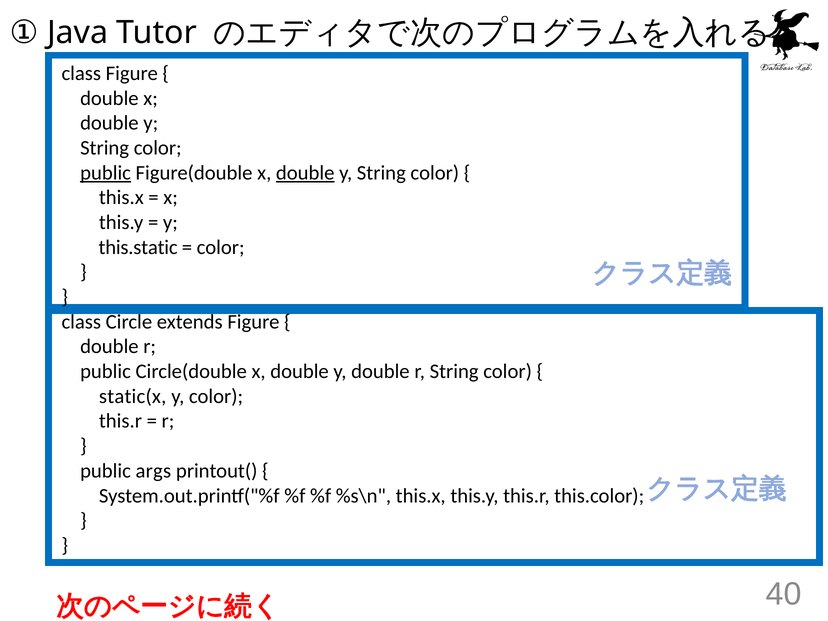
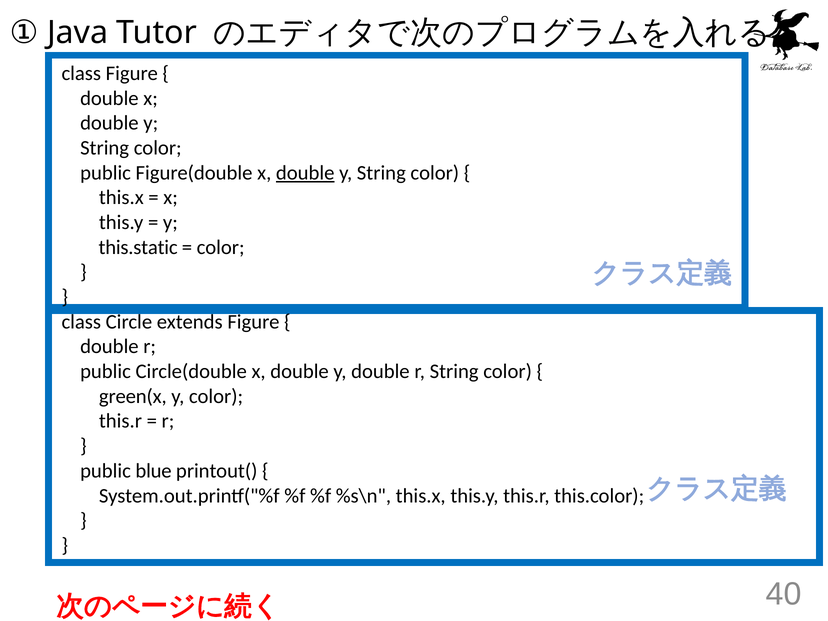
public at (106, 173) underline: present -> none
static(x: static(x -> green(x
args: args -> blue
